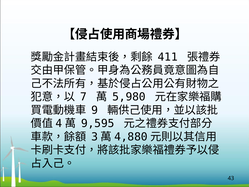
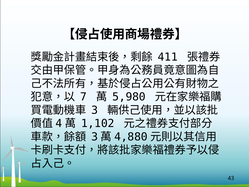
9: 9 -> 3
9,595: 9,595 -> 1,102
